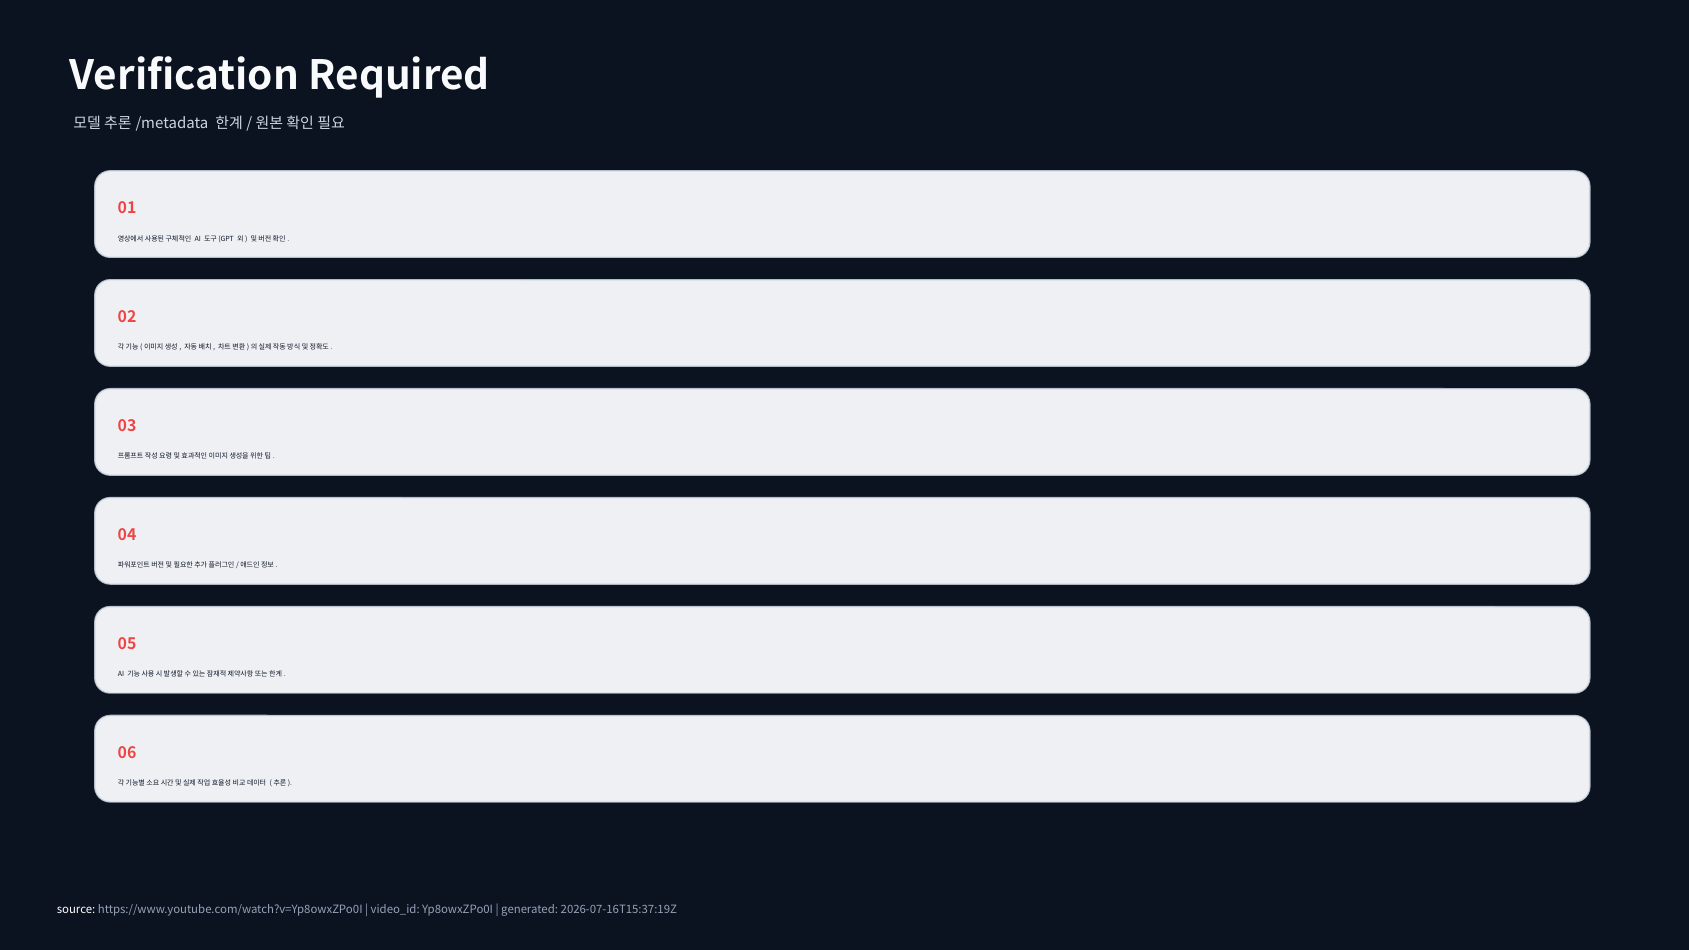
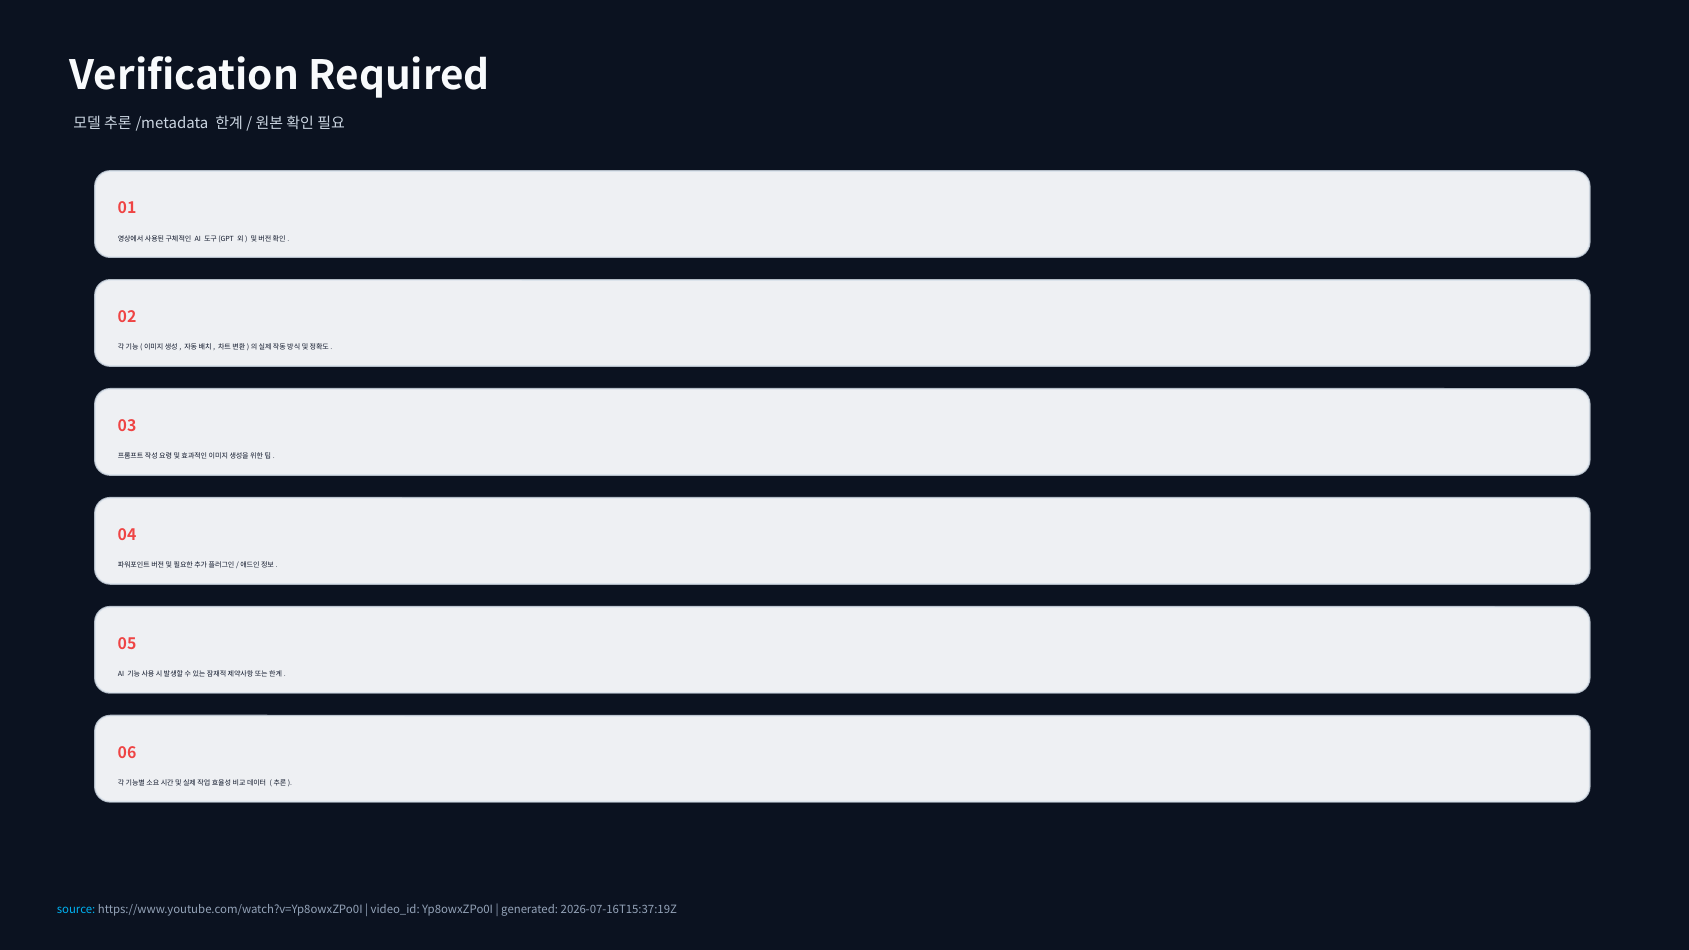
source colour: white -> light blue
